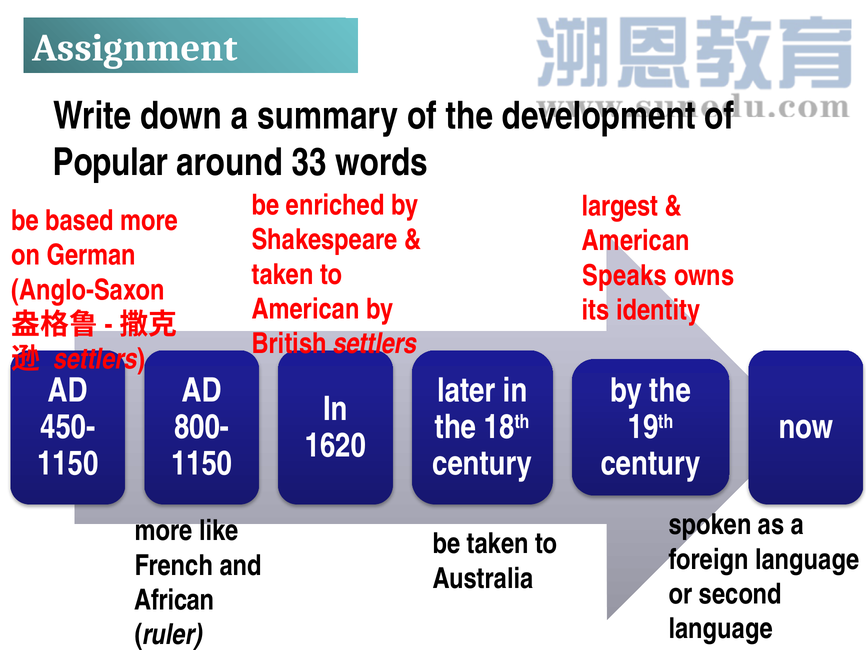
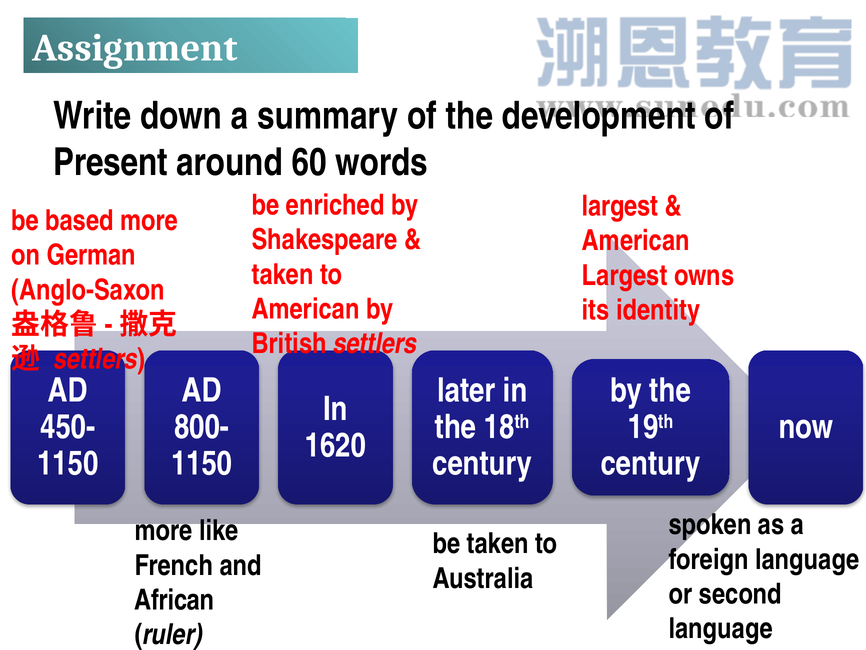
Popular: Popular -> Present
33: 33 -> 60
Speaks at (625, 275): Speaks -> Largest
